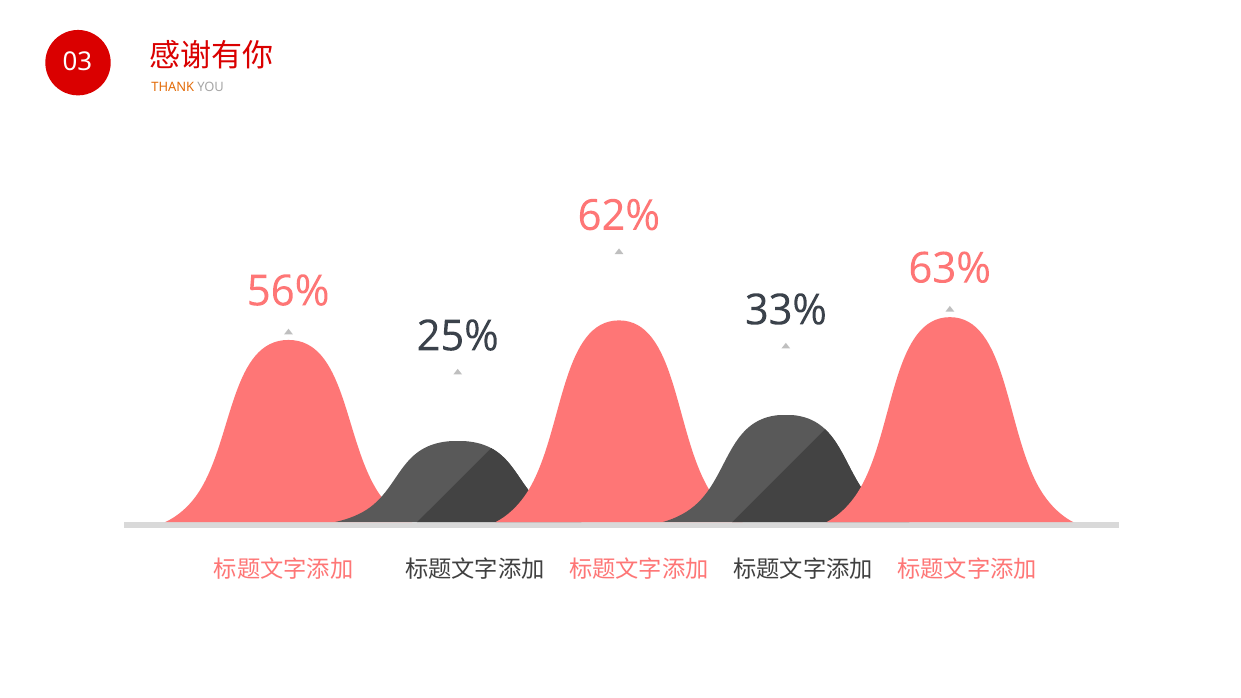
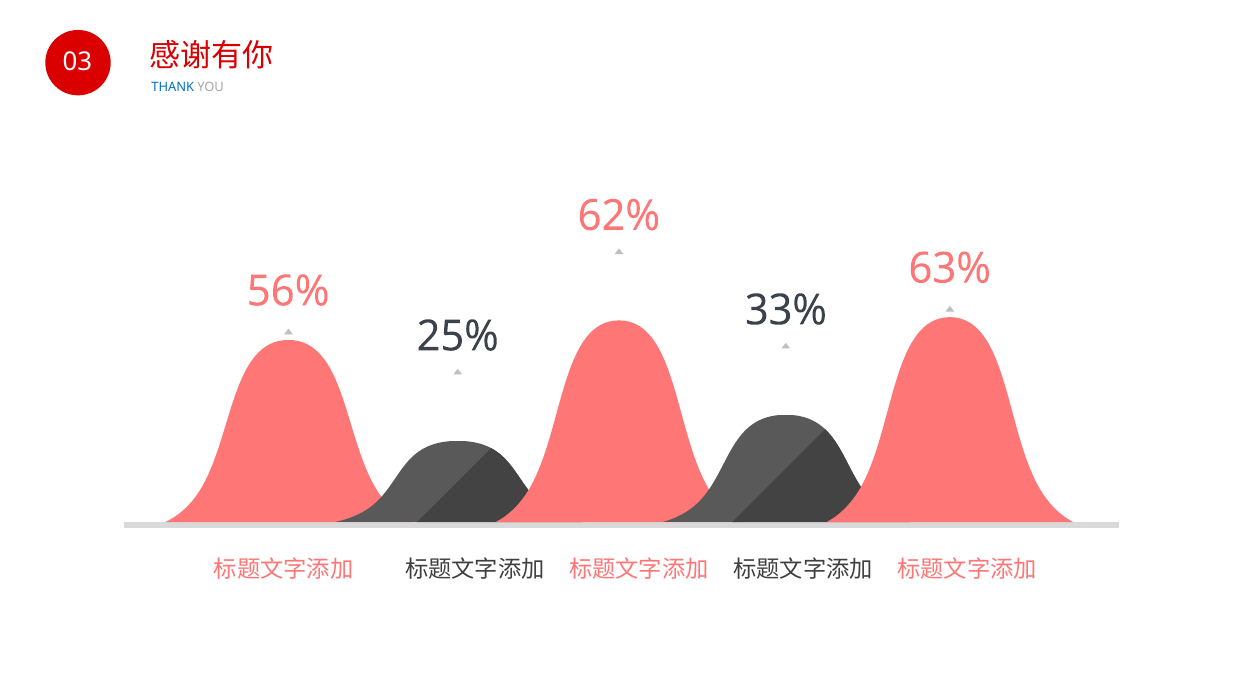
THANK colour: orange -> blue
